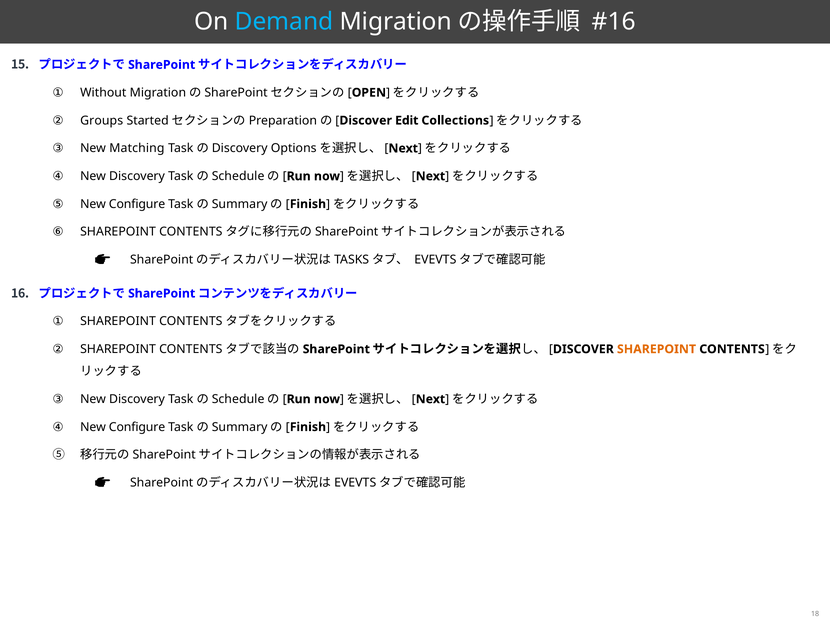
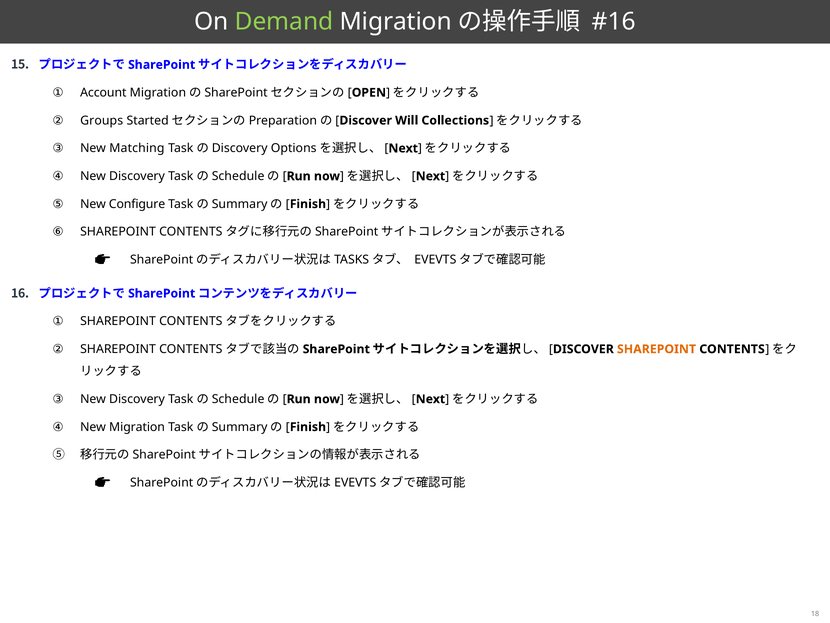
Demand colour: light blue -> light green
Without: Without -> Account
Edit: Edit -> Will
Configure at (137, 427): Configure -> Migration
